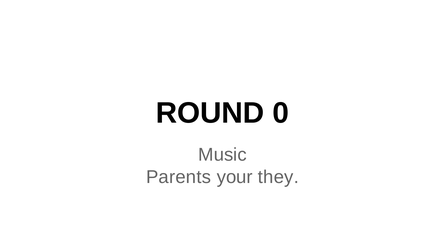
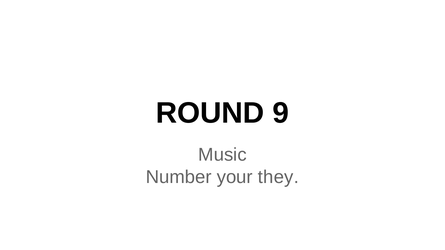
0: 0 -> 9
Parents: Parents -> Number
